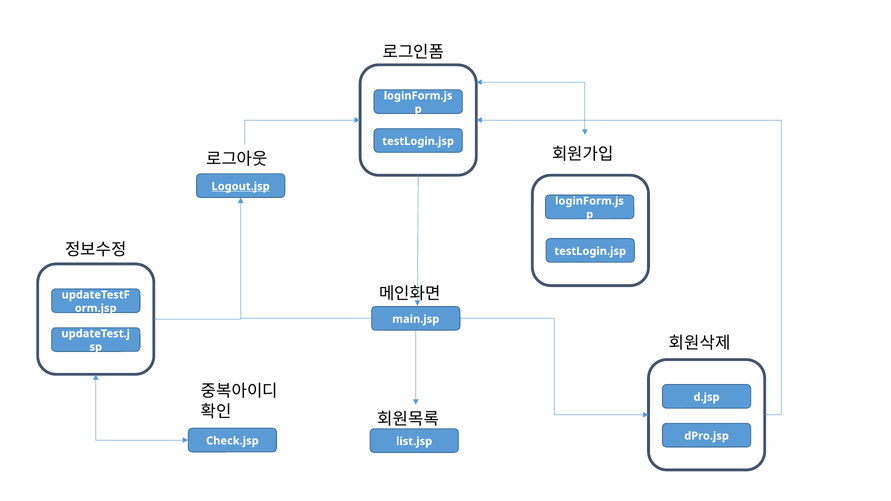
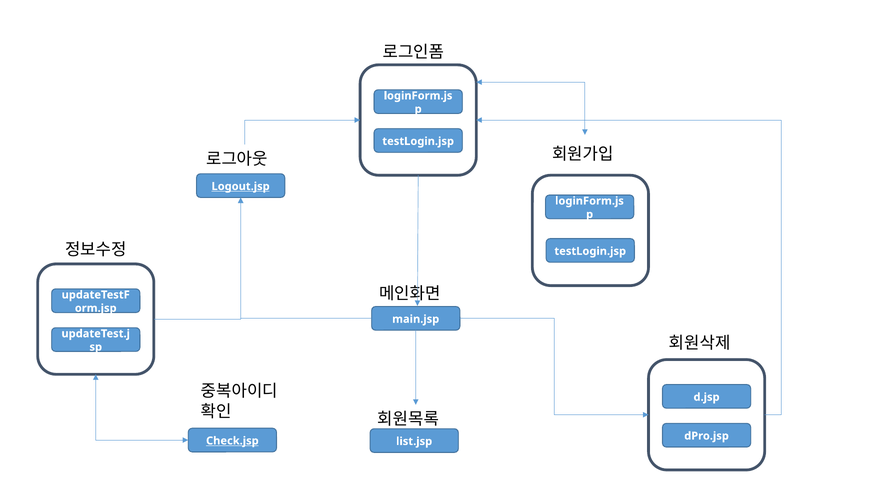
Check.jsp underline: none -> present
